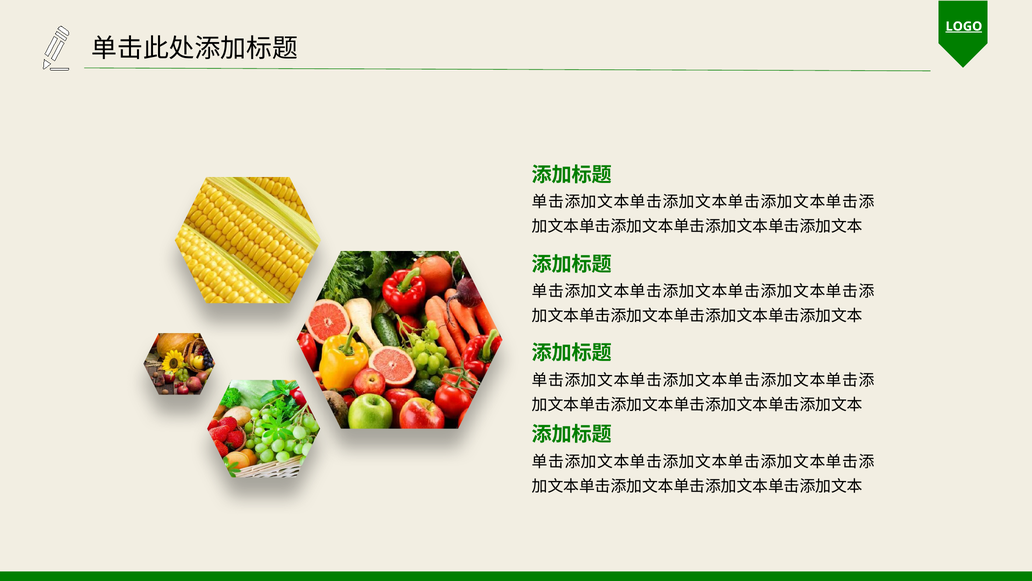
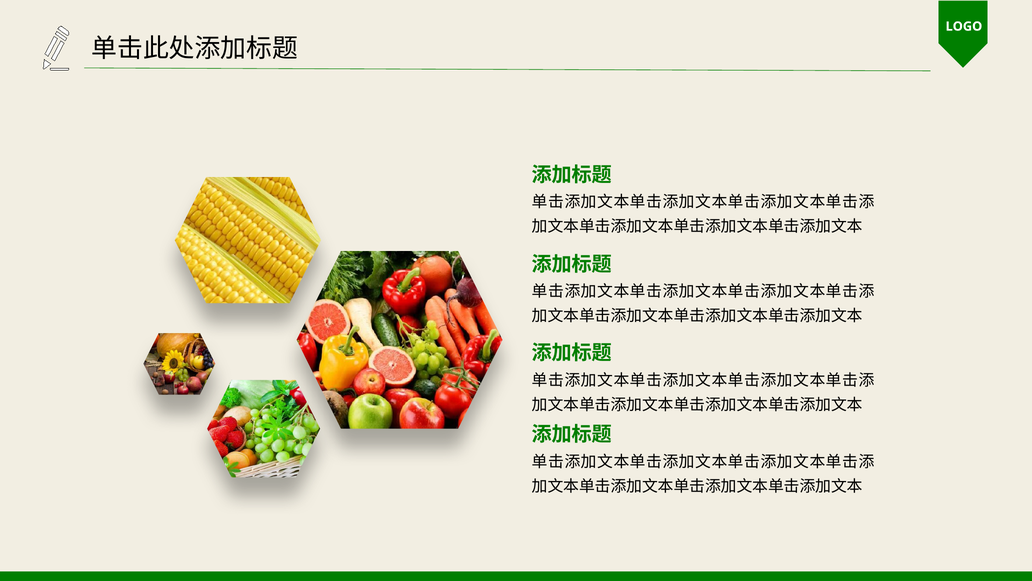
LOGO underline: present -> none
